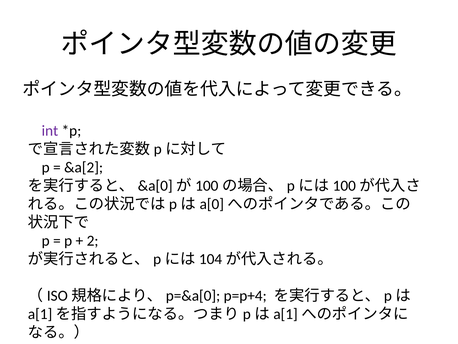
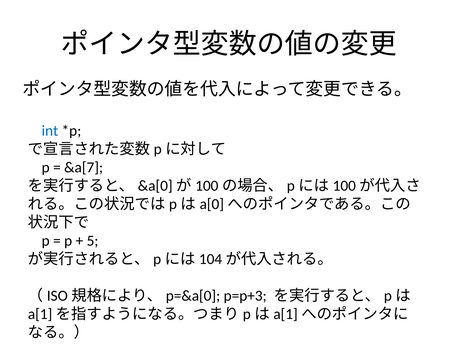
int colour: purple -> blue
&a[2: &a[2 -> &a[7
2: 2 -> 5
p=p+4: p=p+4 -> p=p+3
